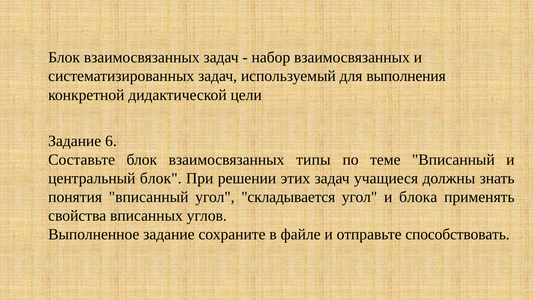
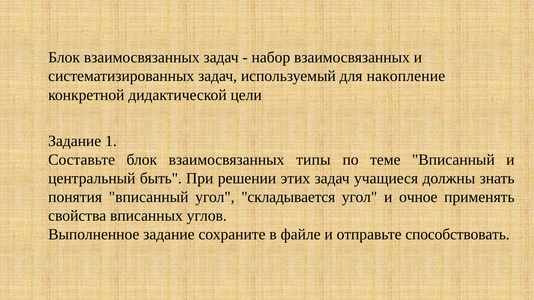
выполнения: выполнения -> накопление
6: 6 -> 1
центральный блок: блок -> быть
блока: блока -> очное
